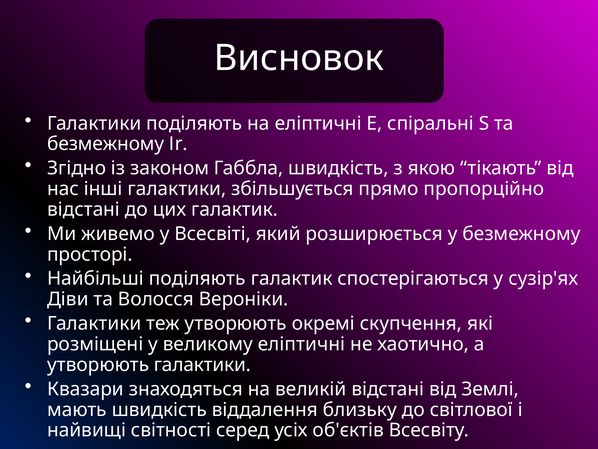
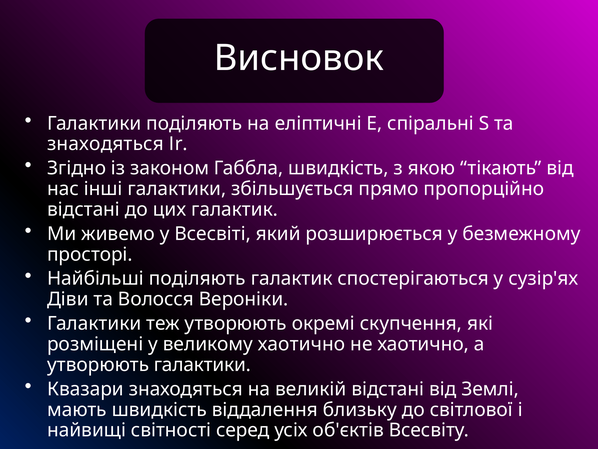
безмежному at (106, 144): безмежному -> знаходяться
великому еліптичні: еліптичні -> хаотично
